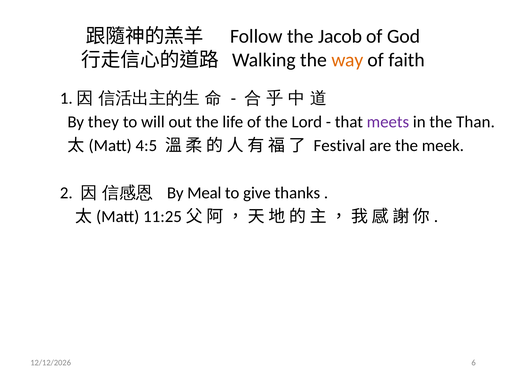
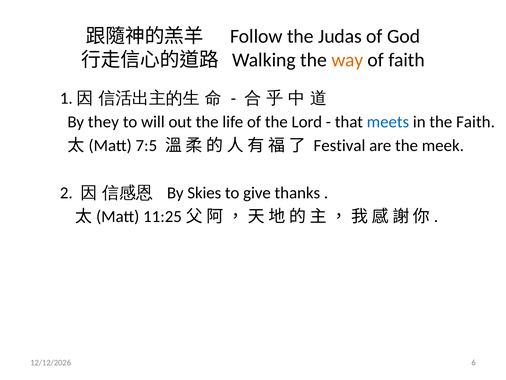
Jacob: Jacob -> Judas
meets colour: purple -> blue
the Than: Than -> Faith
4:5: 4:5 -> 7:5
Meal: Meal -> Skies
